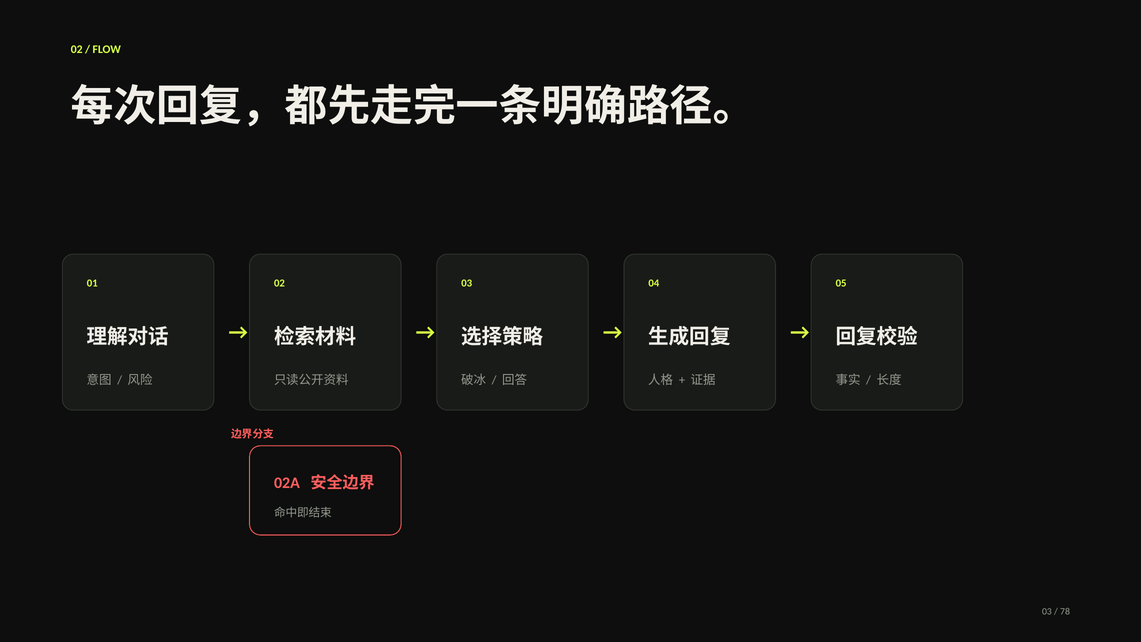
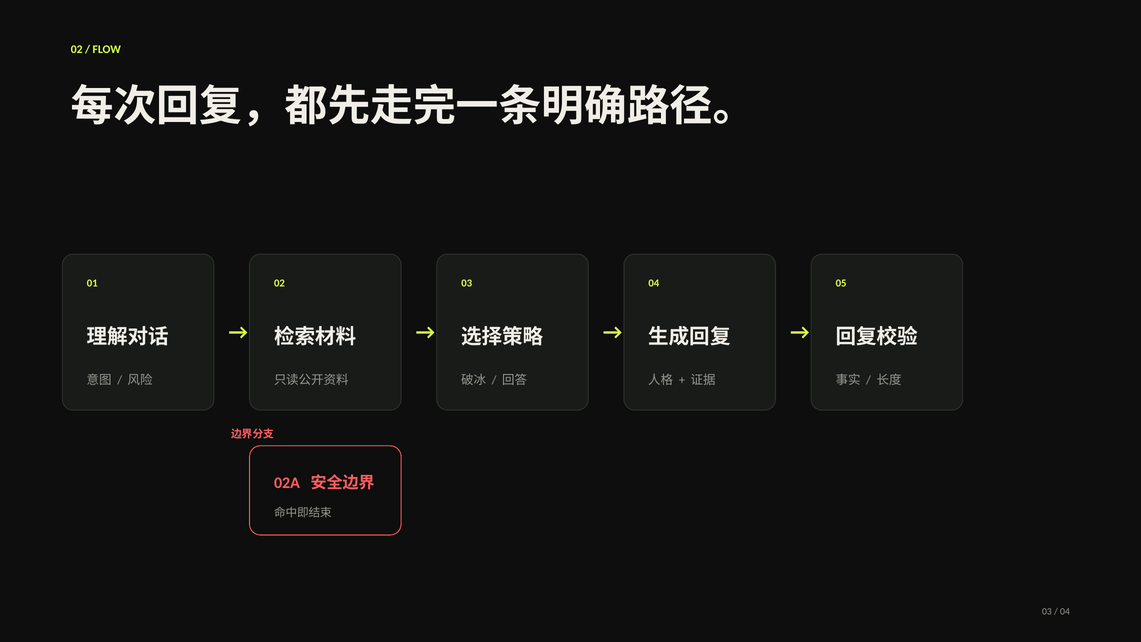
78 at (1065, 612): 78 -> 04
